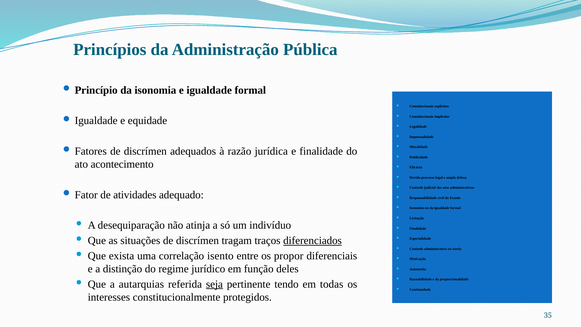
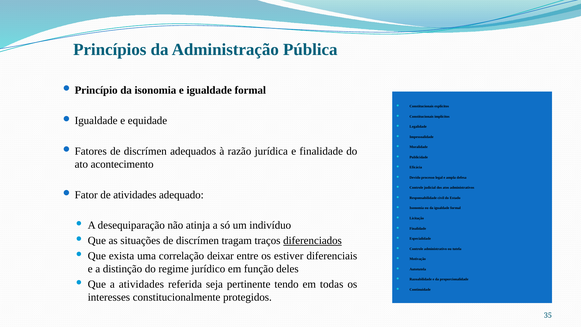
isento: isento -> deixar
propor: propor -> estiver
a autarquias: autarquias -> atividades
seja underline: present -> none
